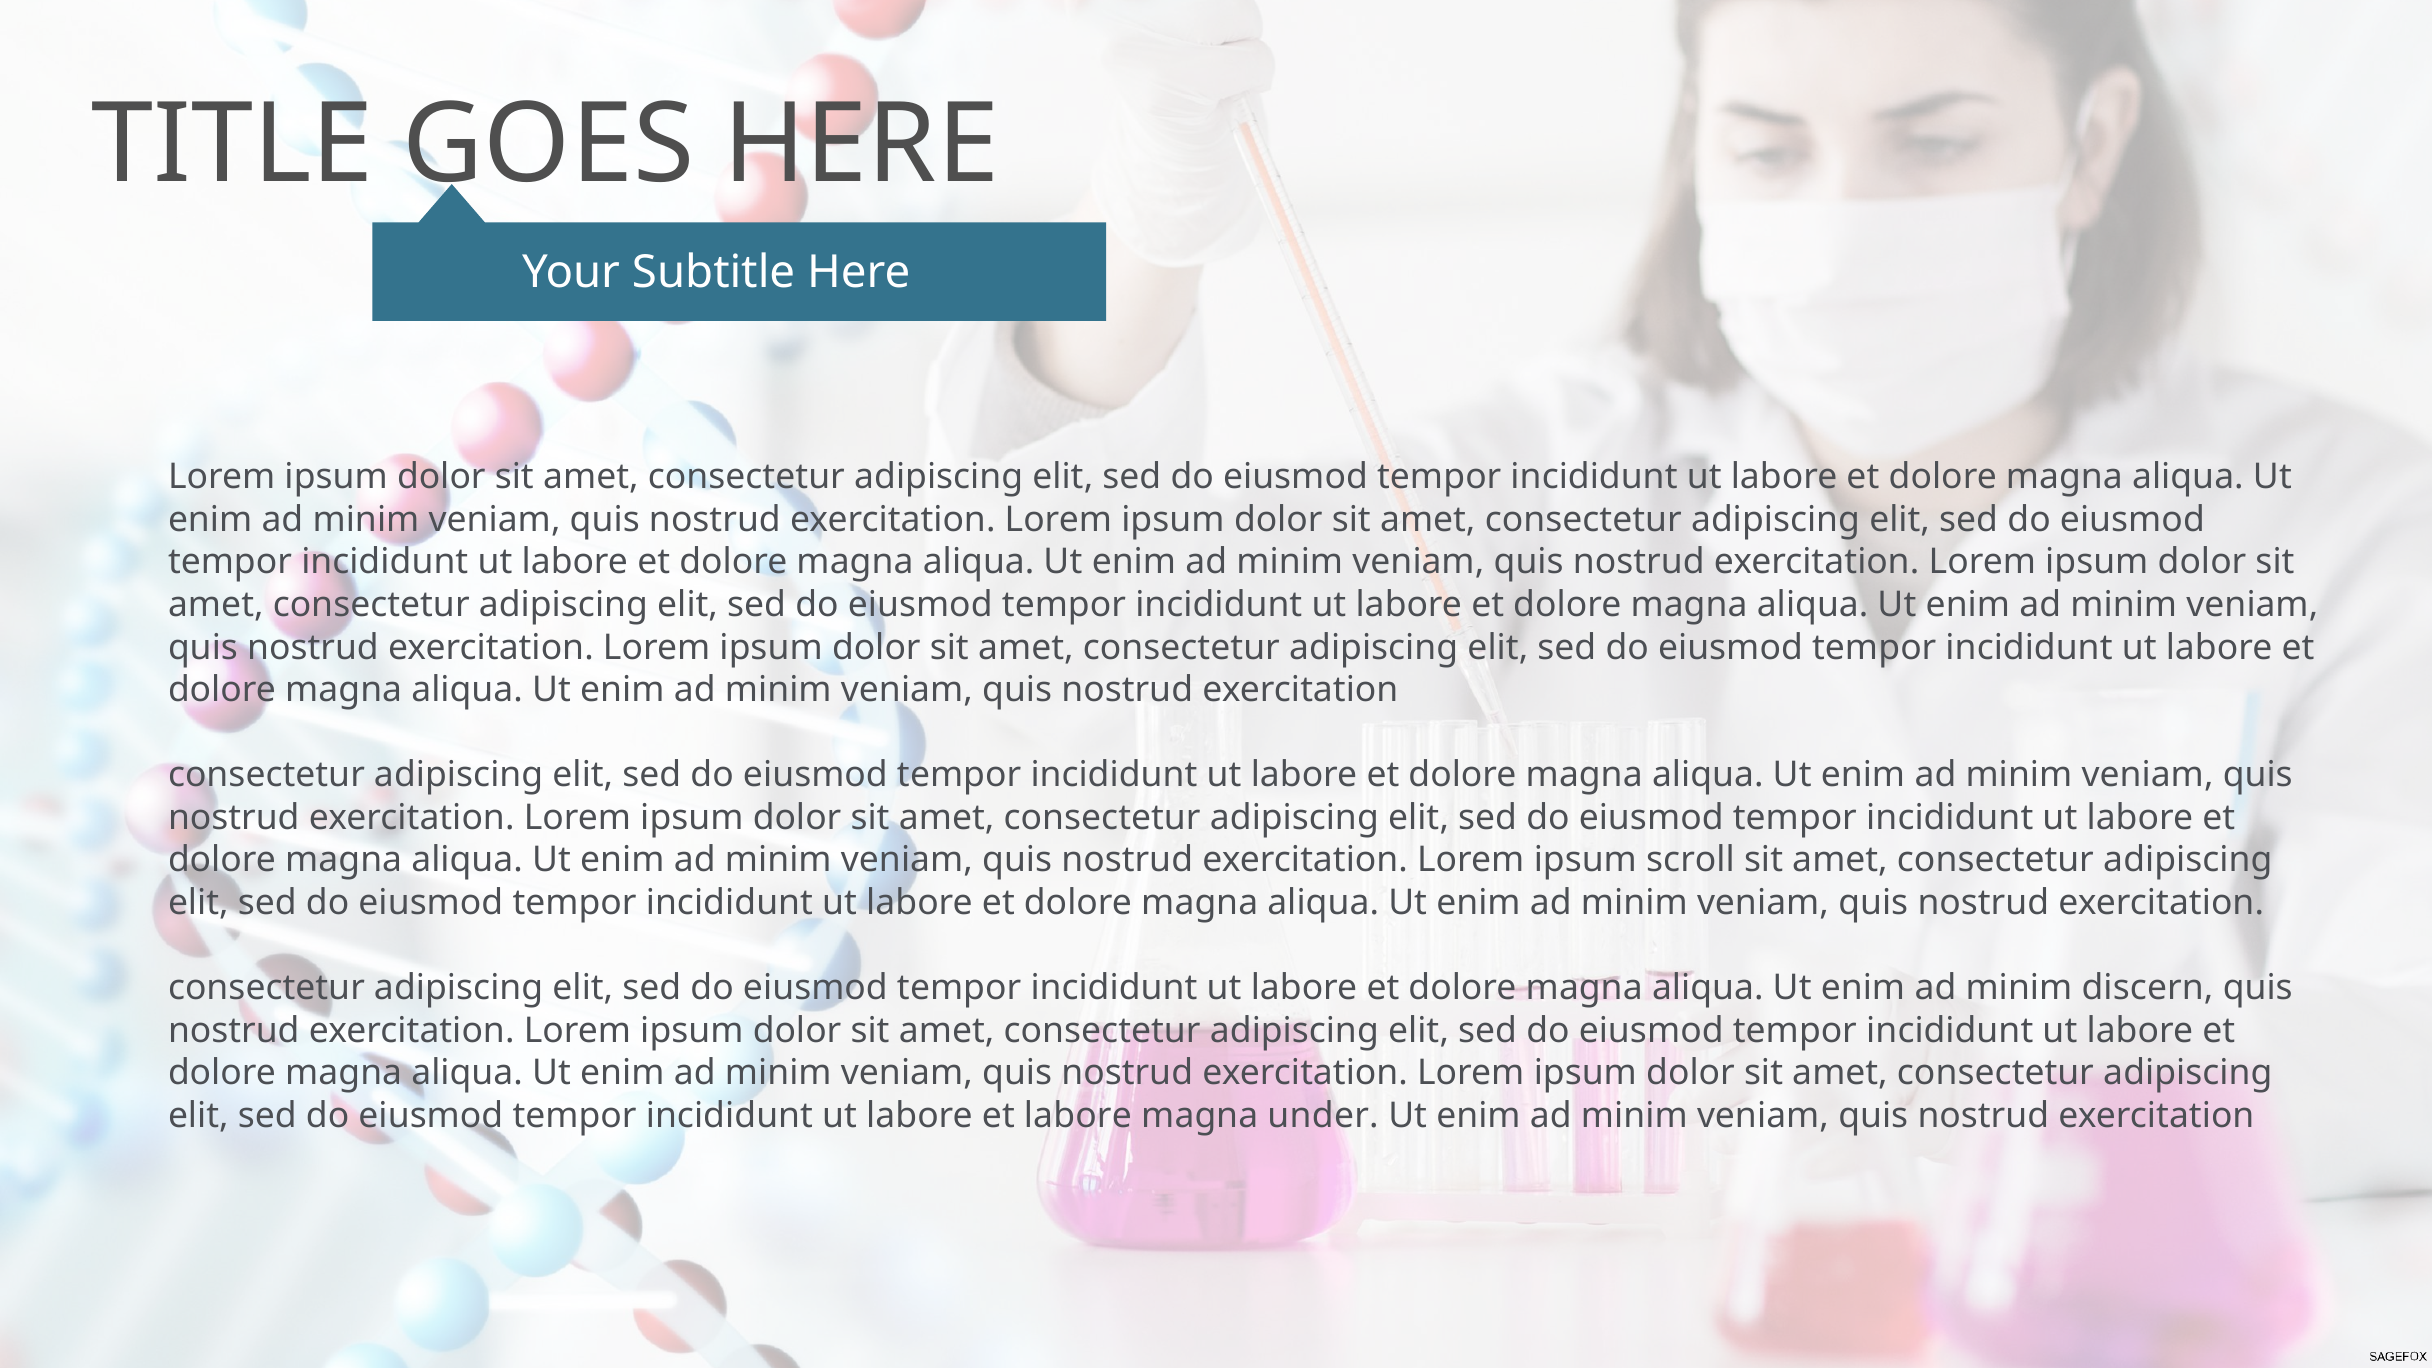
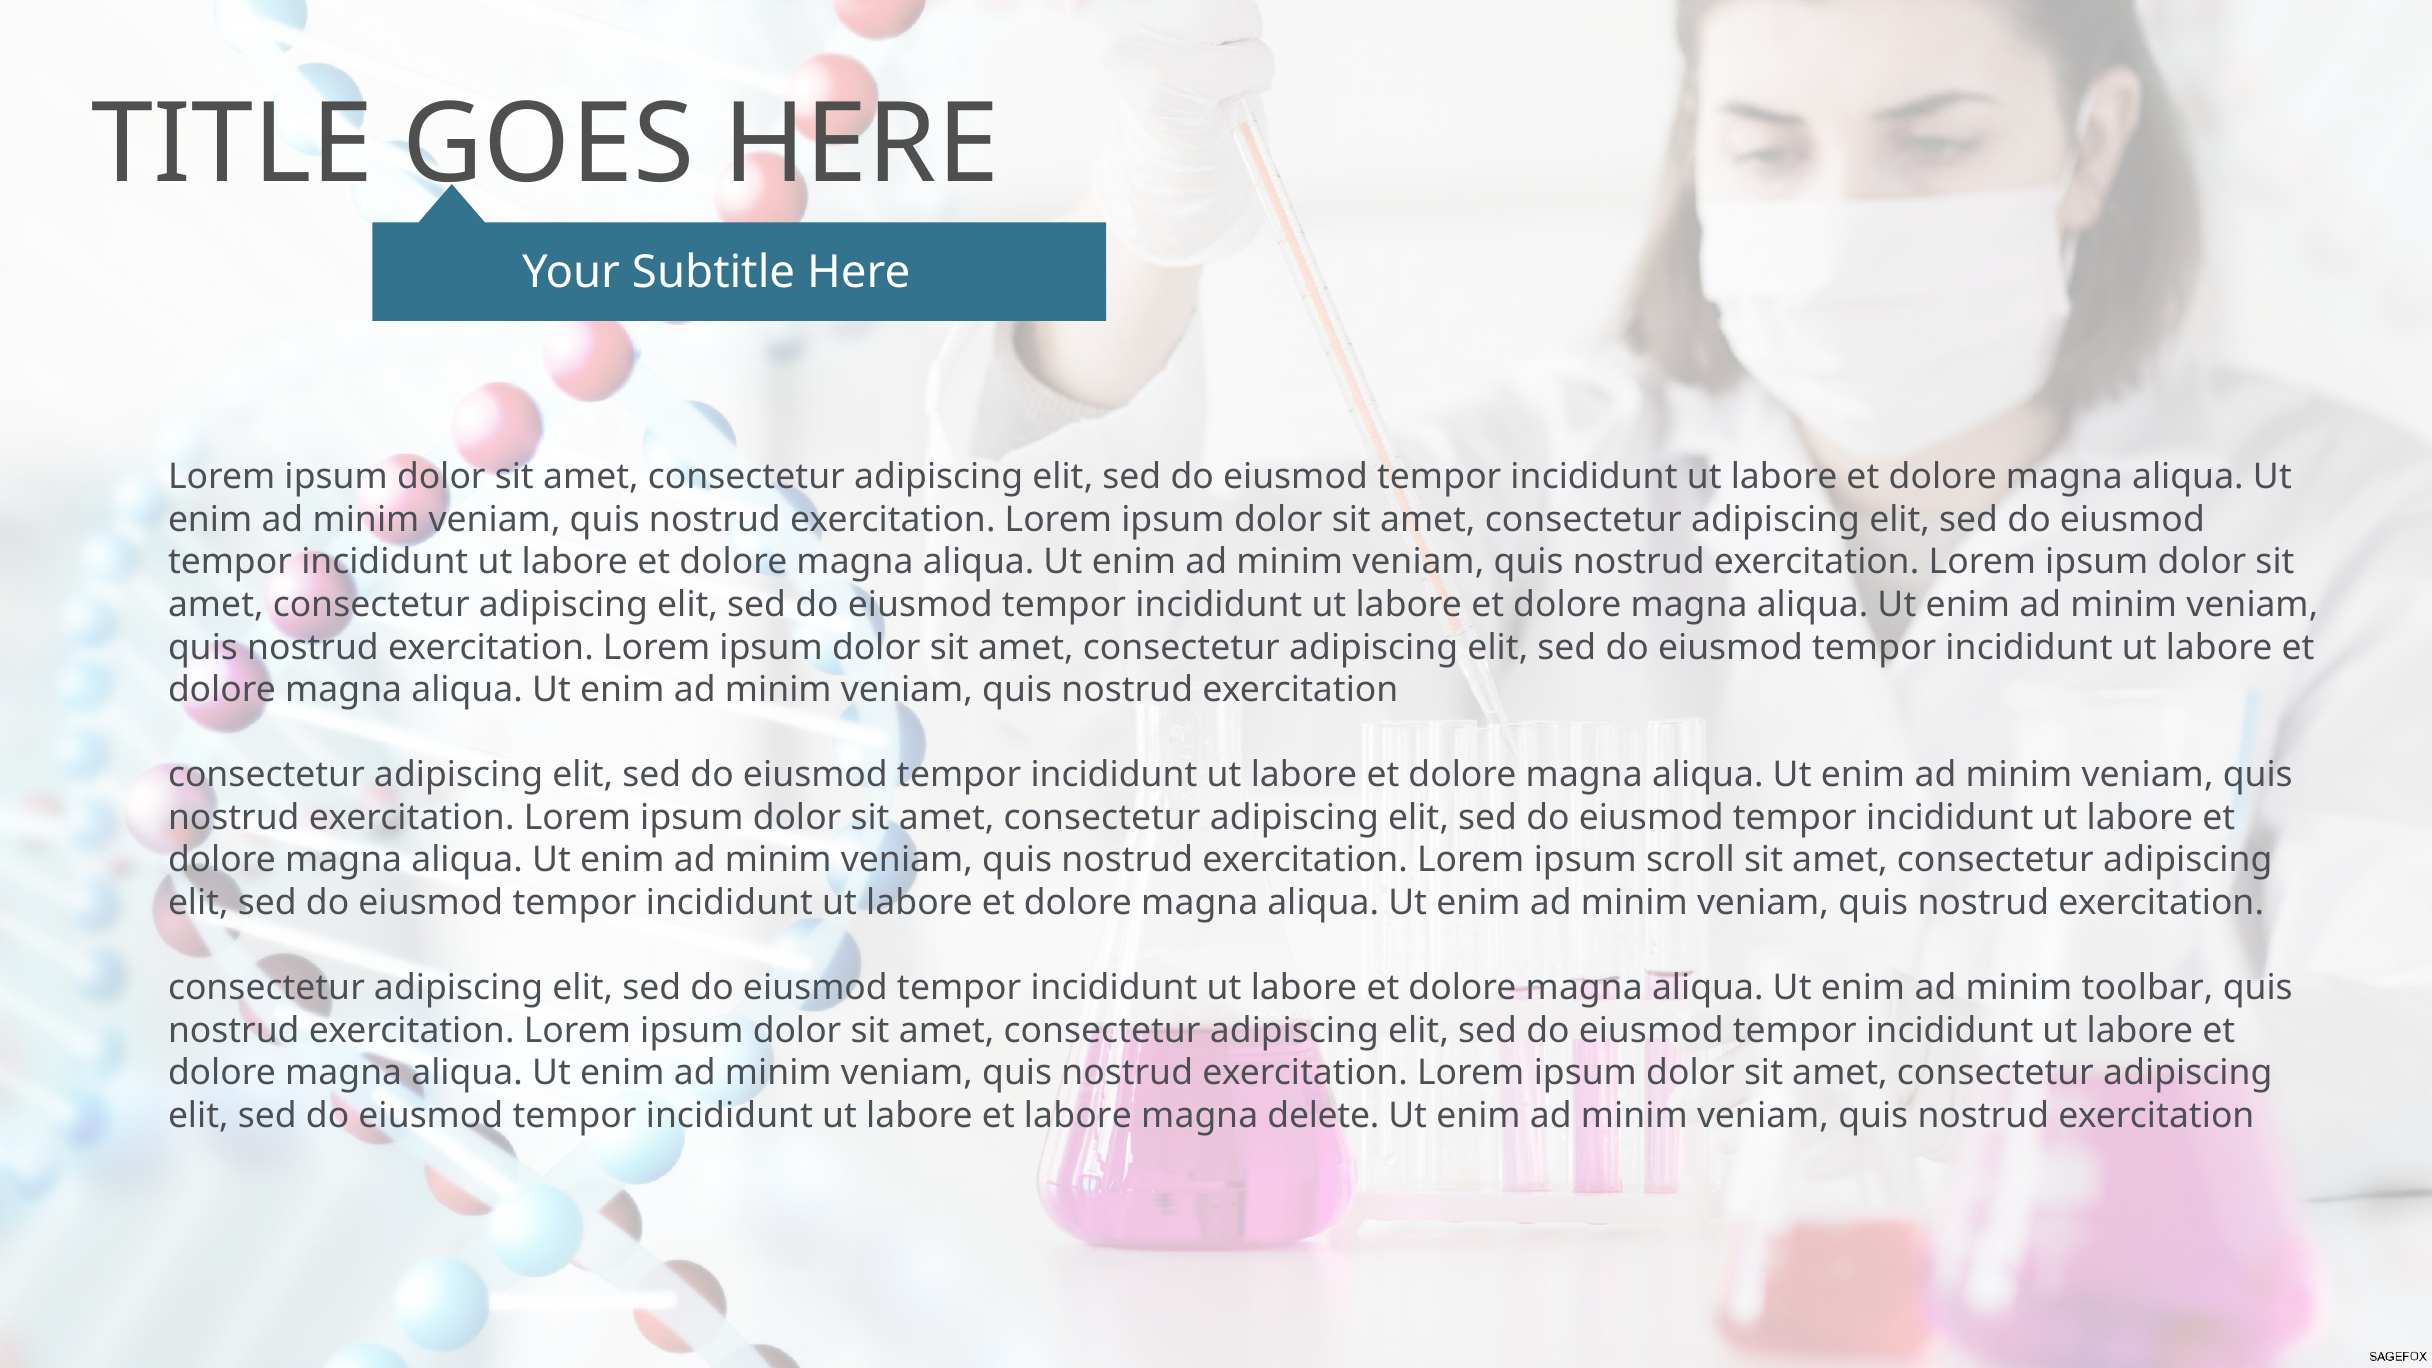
discern: discern -> toolbar
under: under -> delete
